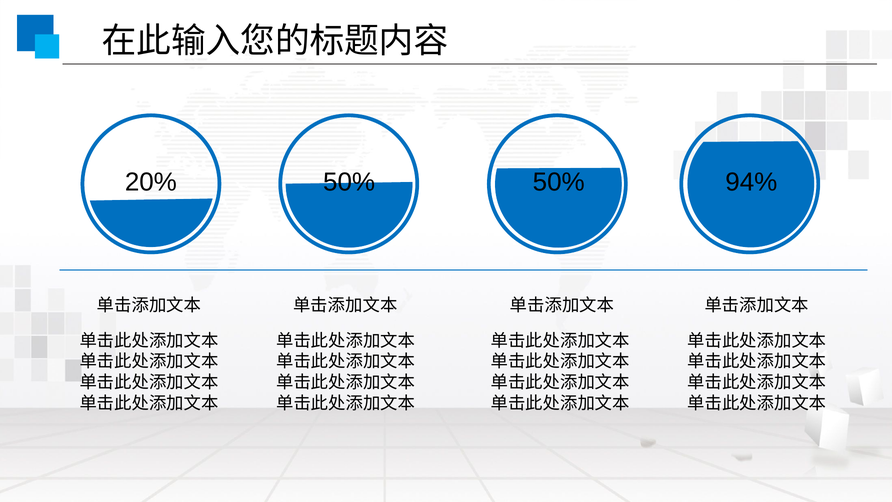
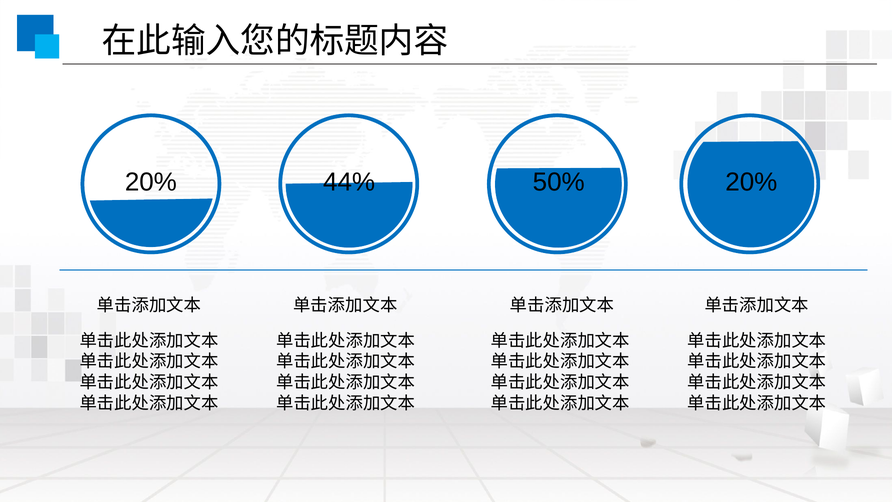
20% 50%: 50% -> 44%
50% 94%: 94% -> 20%
